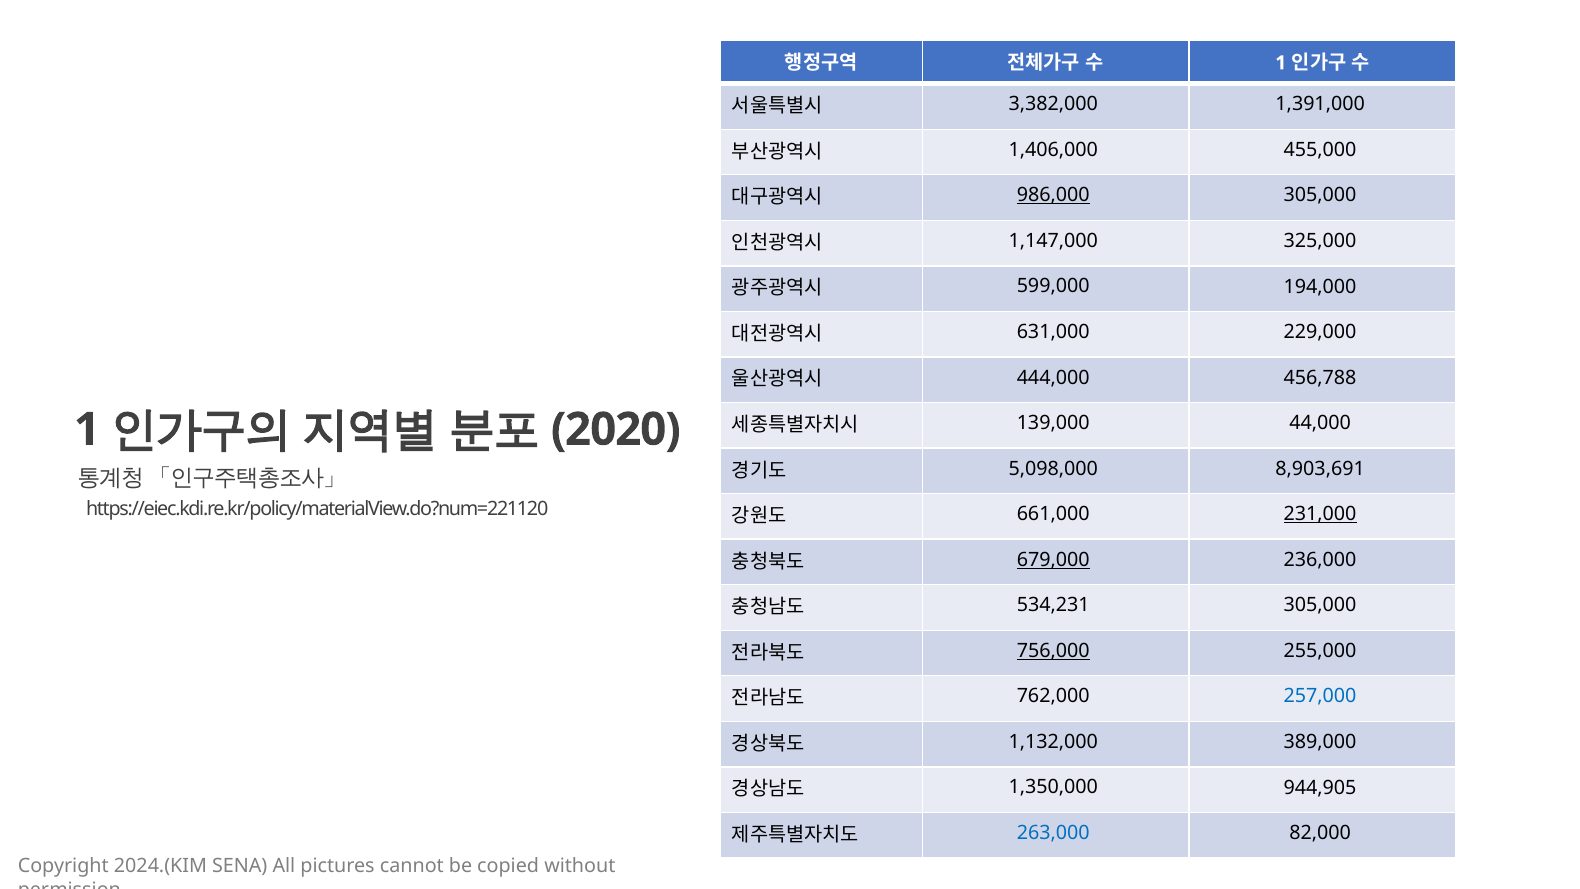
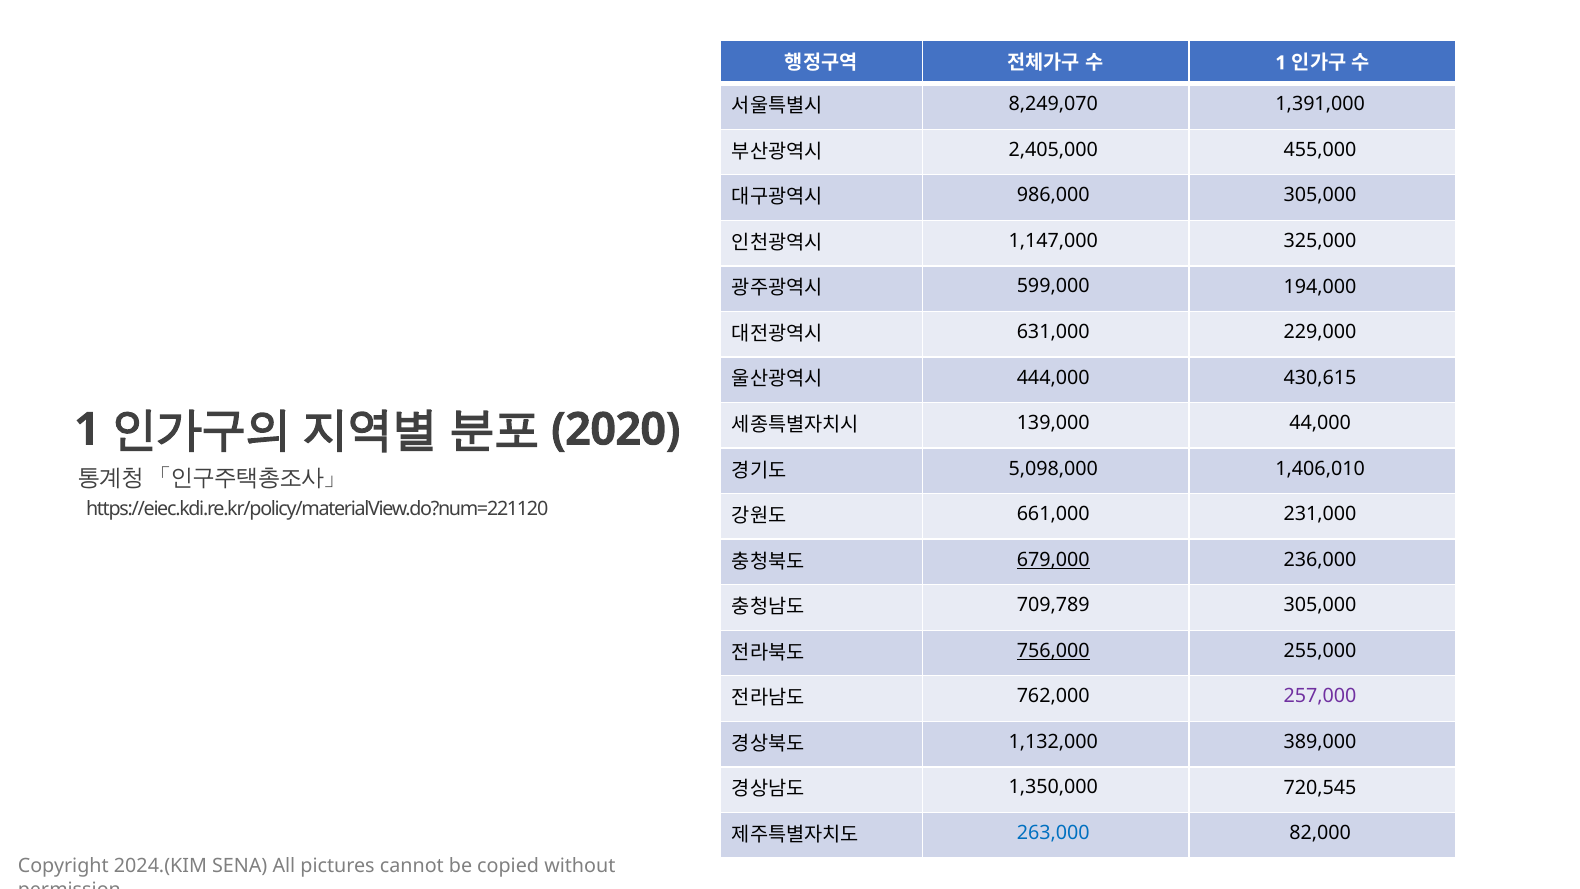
3,382,000: 3,382,000 -> 8,249,070
1,406,000: 1,406,000 -> 2,405,000
986,000 underline: present -> none
456,788: 456,788 -> 430,615
8,903,691: 8,903,691 -> 1,406,010
231,000 underline: present -> none
534,231: 534,231 -> 709,789
257,000 colour: blue -> purple
944,905: 944,905 -> 720,545
